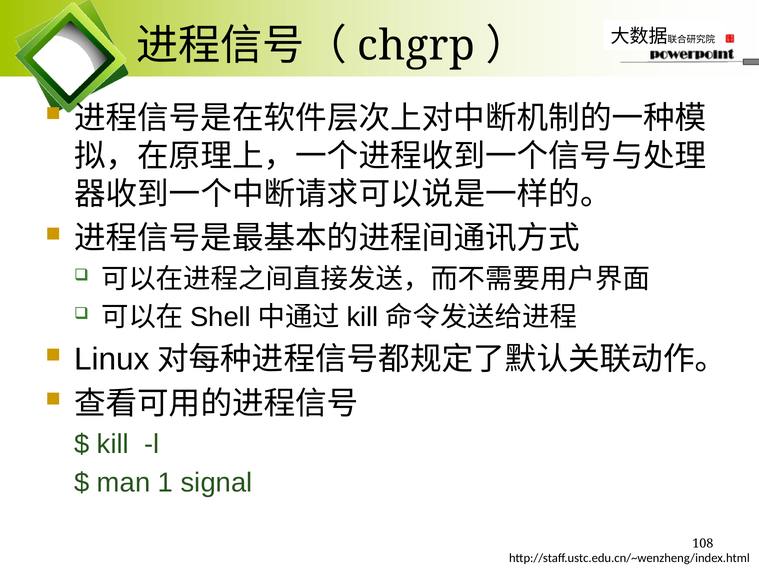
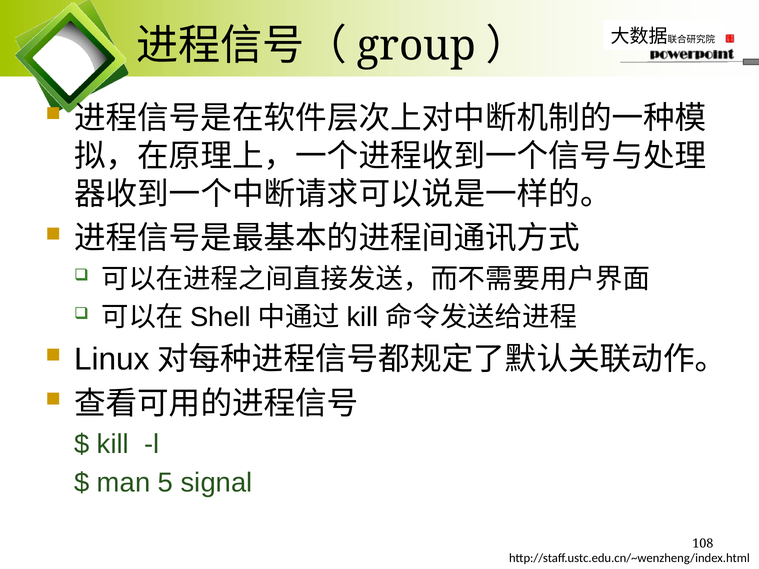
chgrp: chgrp -> group
1: 1 -> 5
